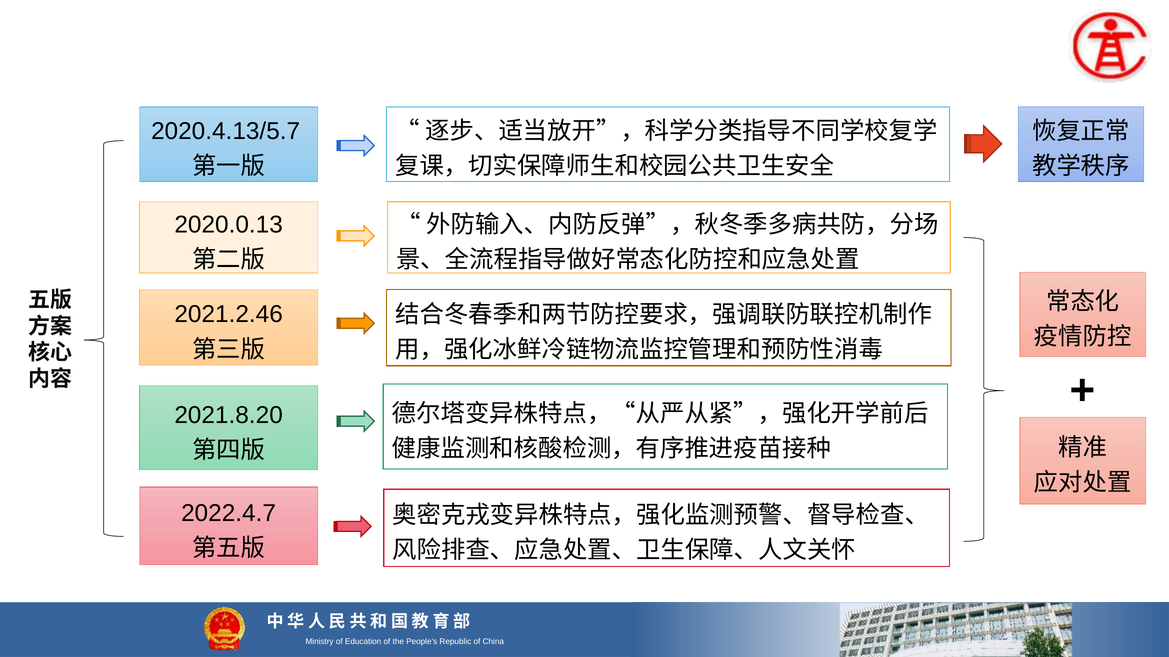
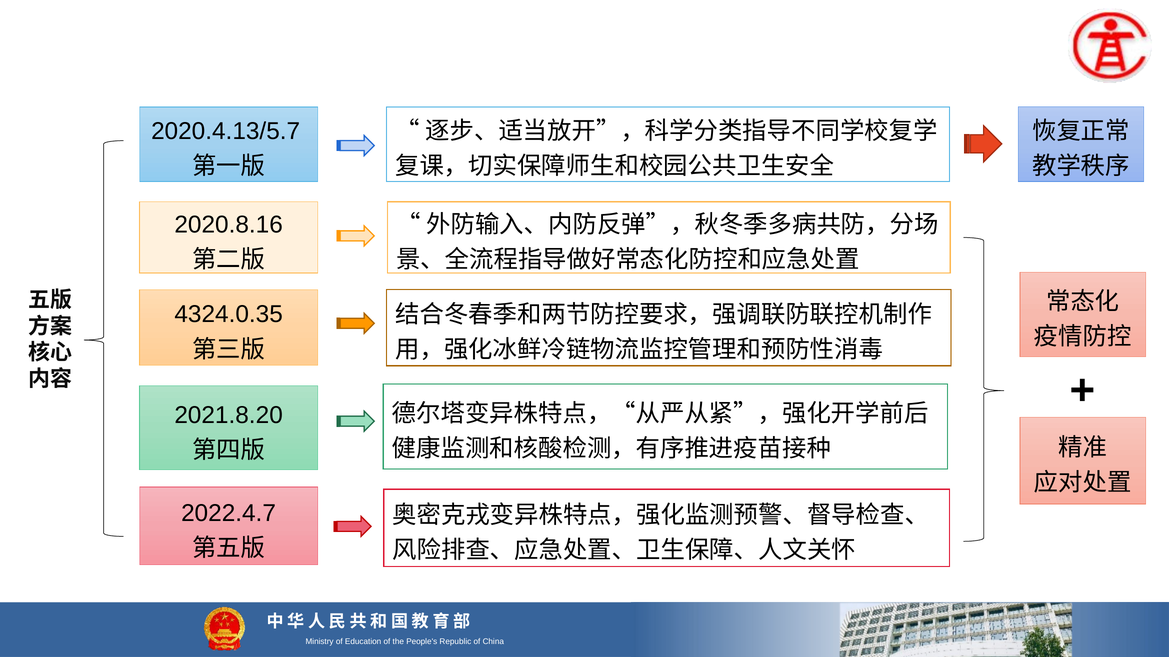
2020.0.13: 2020.0.13 -> 2020.8.16
2021.2.46: 2021.2.46 -> 4324.0.35
